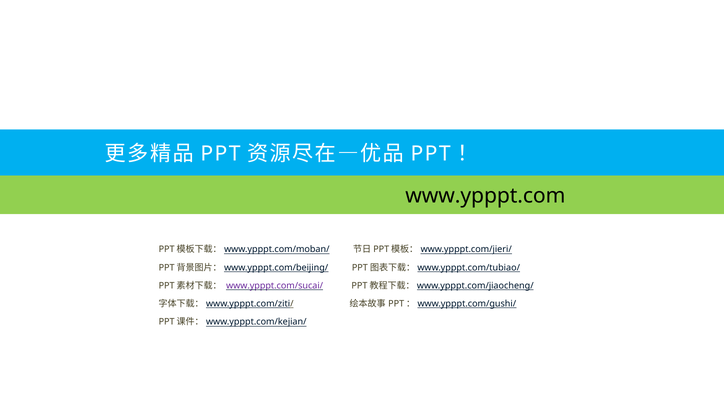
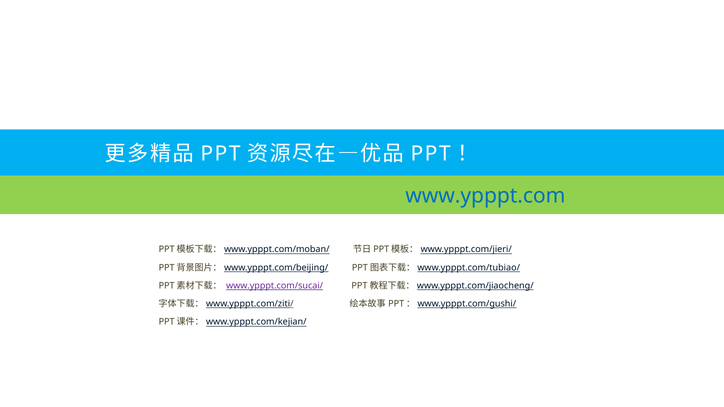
www.ypppt.com colour: black -> blue
